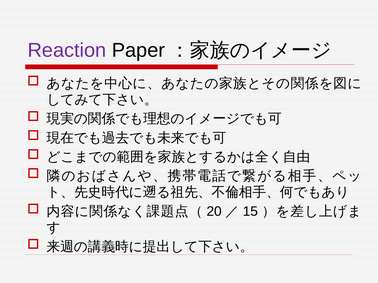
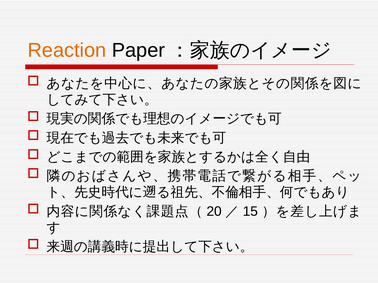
Reaction colour: purple -> orange
